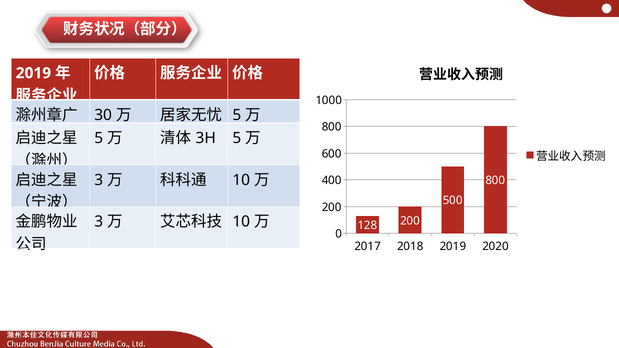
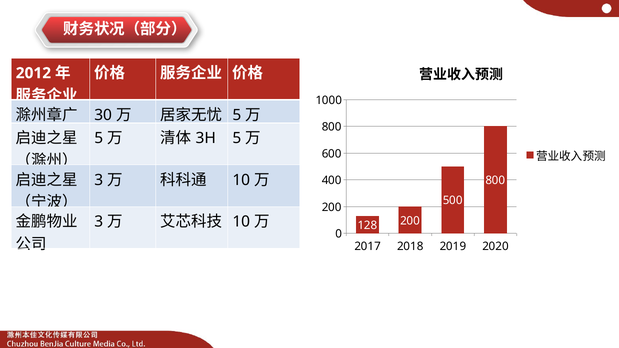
2019 at (33, 73): 2019 -> 2012
